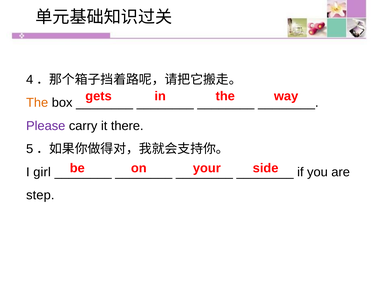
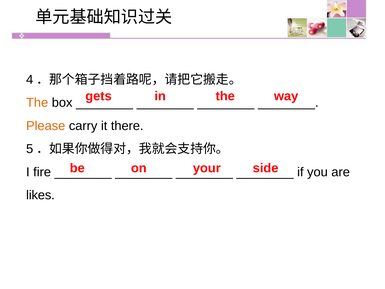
Please colour: purple -> orange
girl: girl -> fire
step: step -> likes
